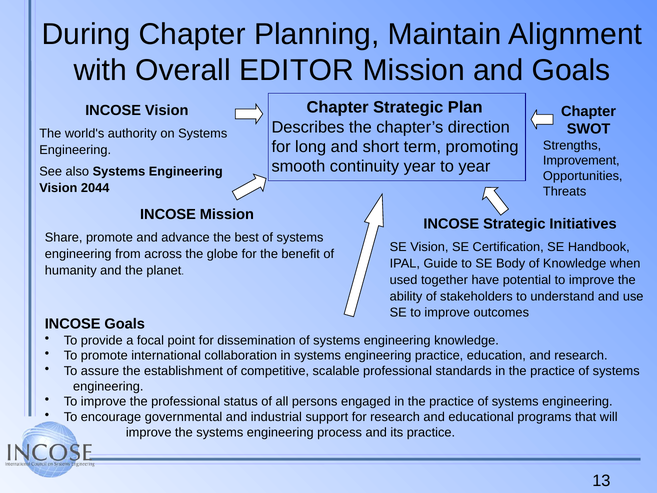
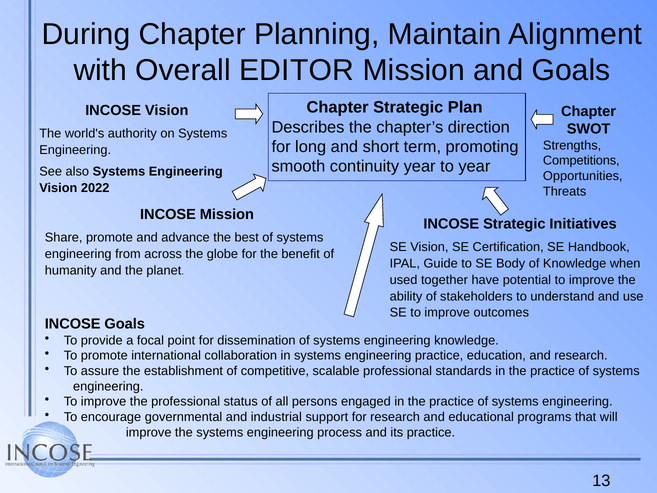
Improvement: Improvement -> Competitions
2044: 2044 -> 2022
